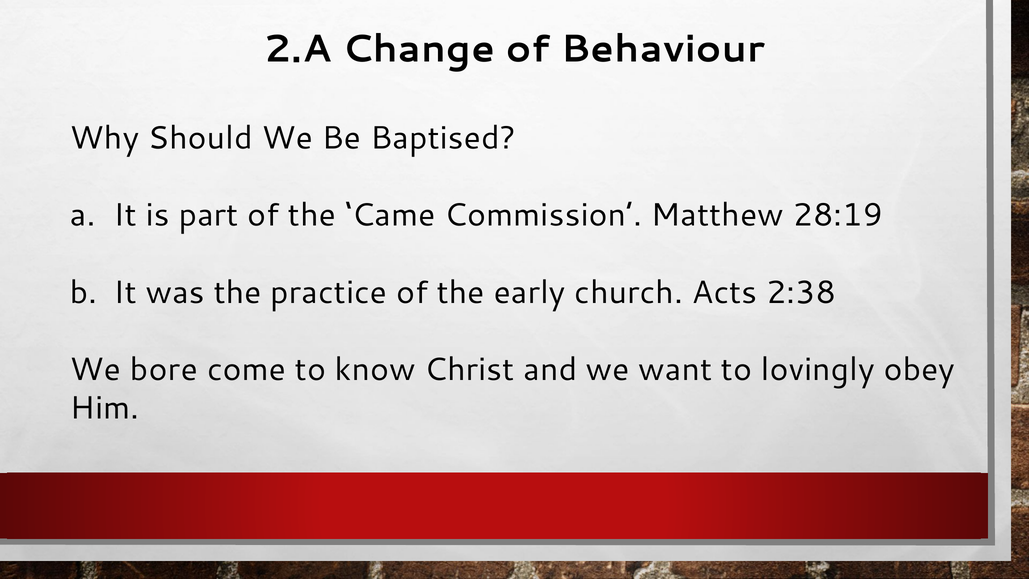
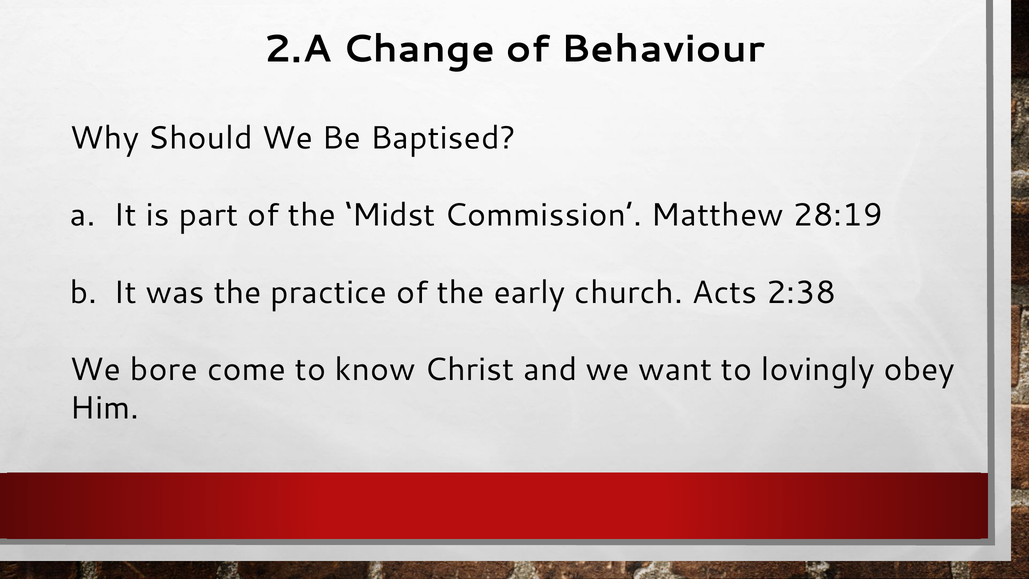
Came: Came -> Midst
